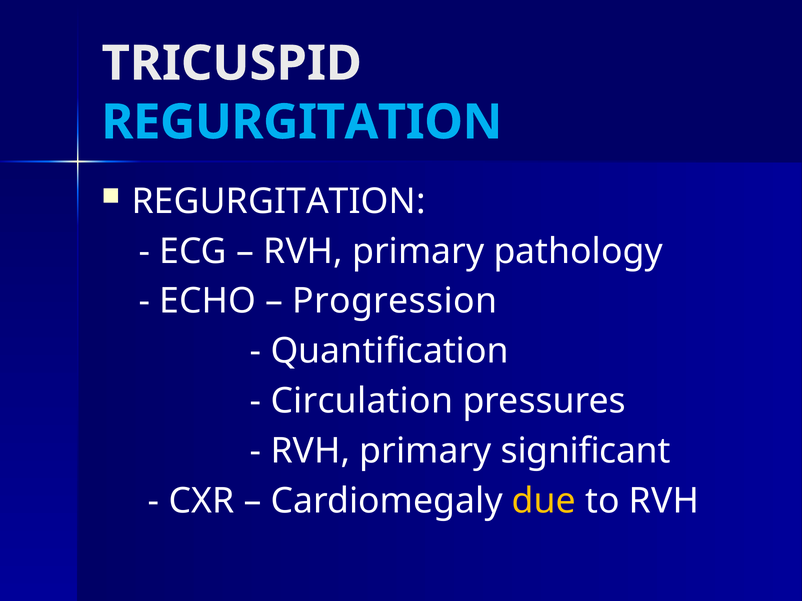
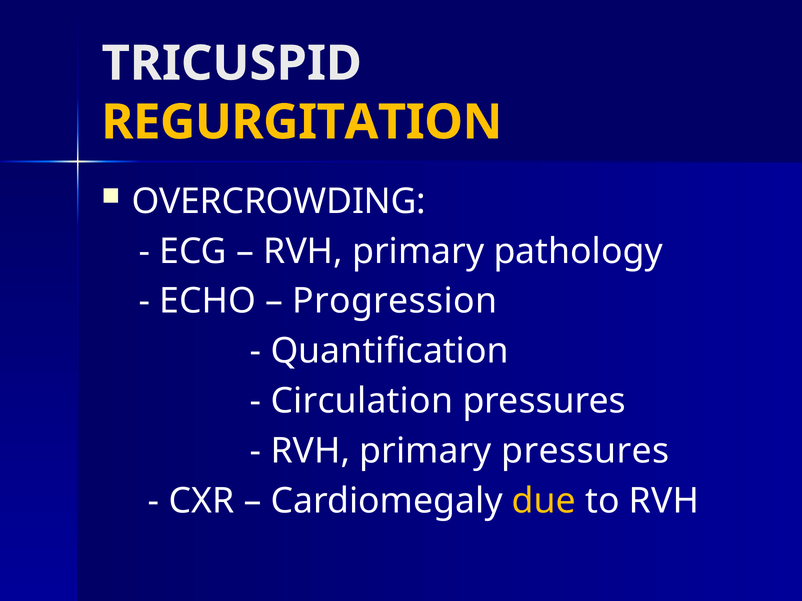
REGURGITATION at (302, 122) colour: light blue -> yellow
REGURGITATION at (279, 202): REGURGITATION -> OVERCROWDING
primary significant: significant -> pressures
